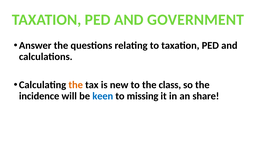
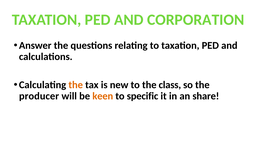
GOVERNMENT: GOVERNMENT -> CORPORATION
incidence: incidence -> producer
keen colour: blue -> orange
missing: missing -> specific
